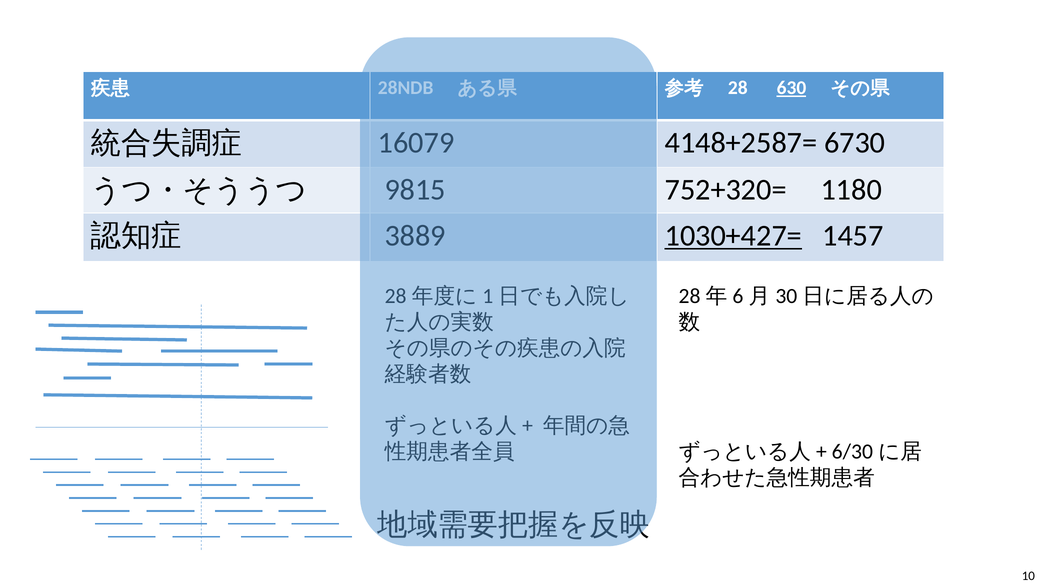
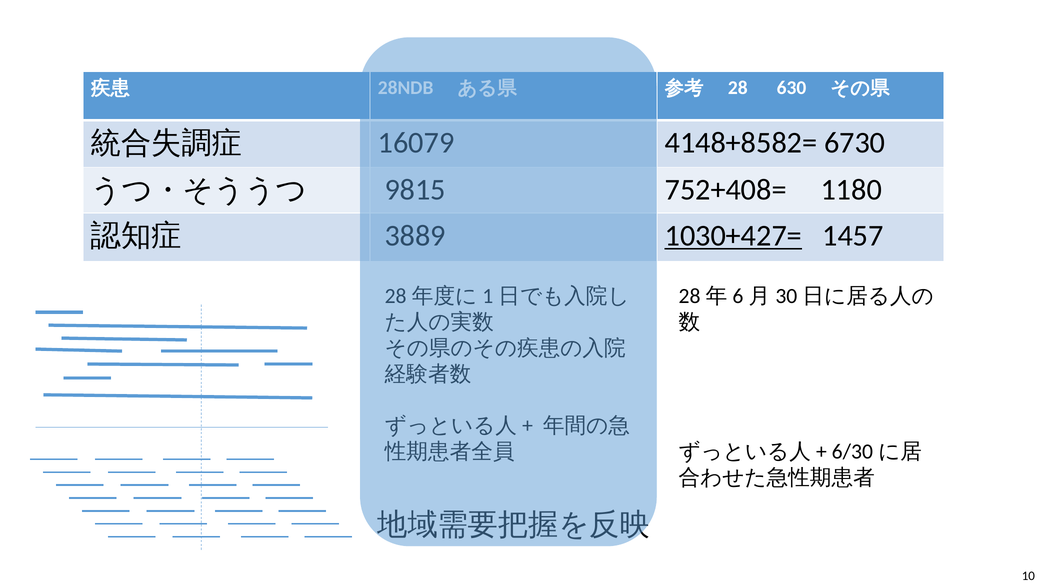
630 underline: present -> none
4148+2587=: 4148+2587= -> 4148+8582=
752+320=: 752+320= -> 752+408=
